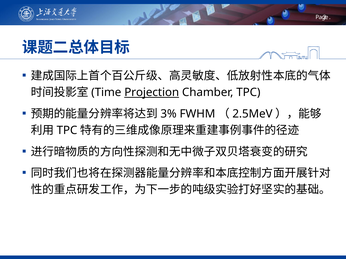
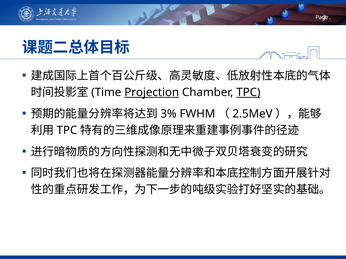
TPC at (248, 93) underline: none -> present
